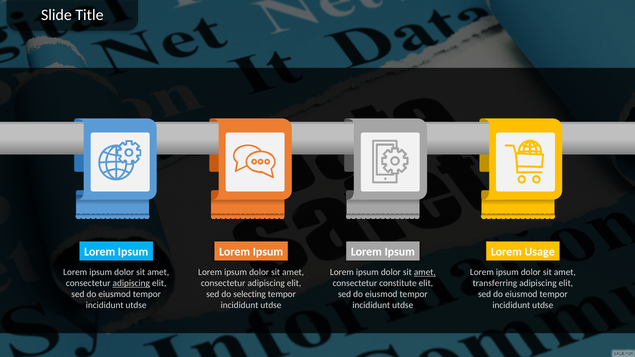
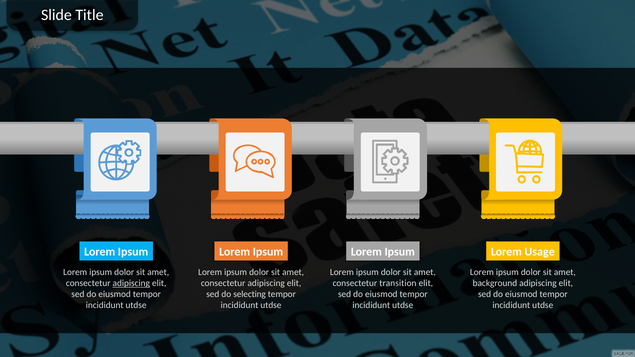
amet at (425, 272) underline: present -> none
constitute: constitute -> transition
transferring: transferring -> background
